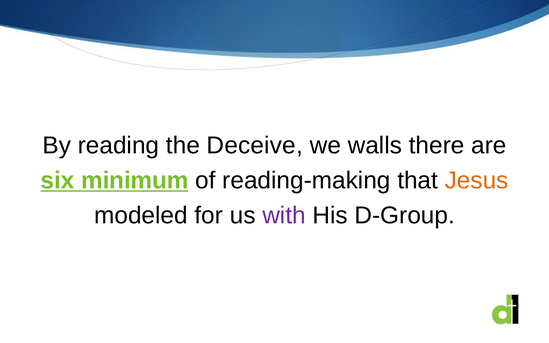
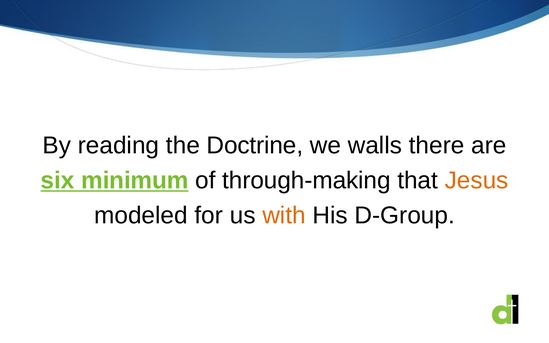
Deceive: Deceive -> Doctrine
reading-making: reading-making -> through-making
with colour: purple -> orange
